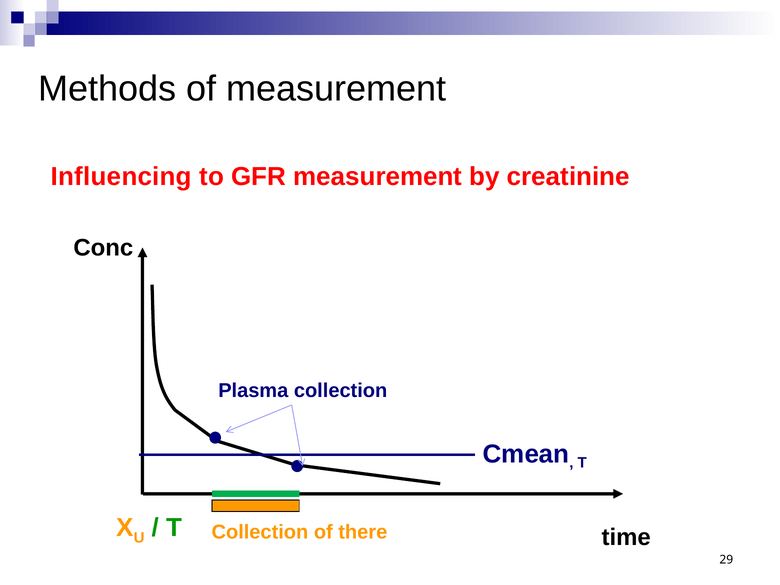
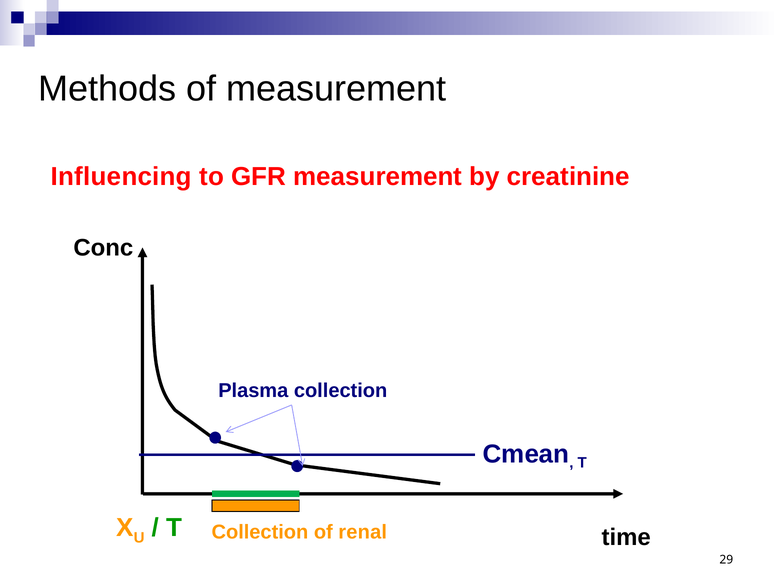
there: there -> renal
